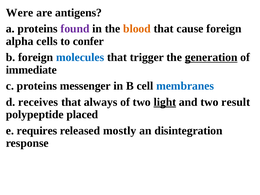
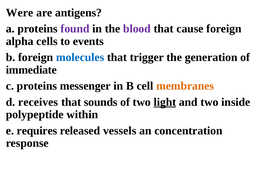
blood colour: orange -> purple
confer: confer -> events
generation underline: present -> none
membranes colour: blue -> orange
always: always -> sounds
result: result -> inside
placed: placed -> within
mostly: mostly -> vessels
disintegration: disintegration -> concentration
